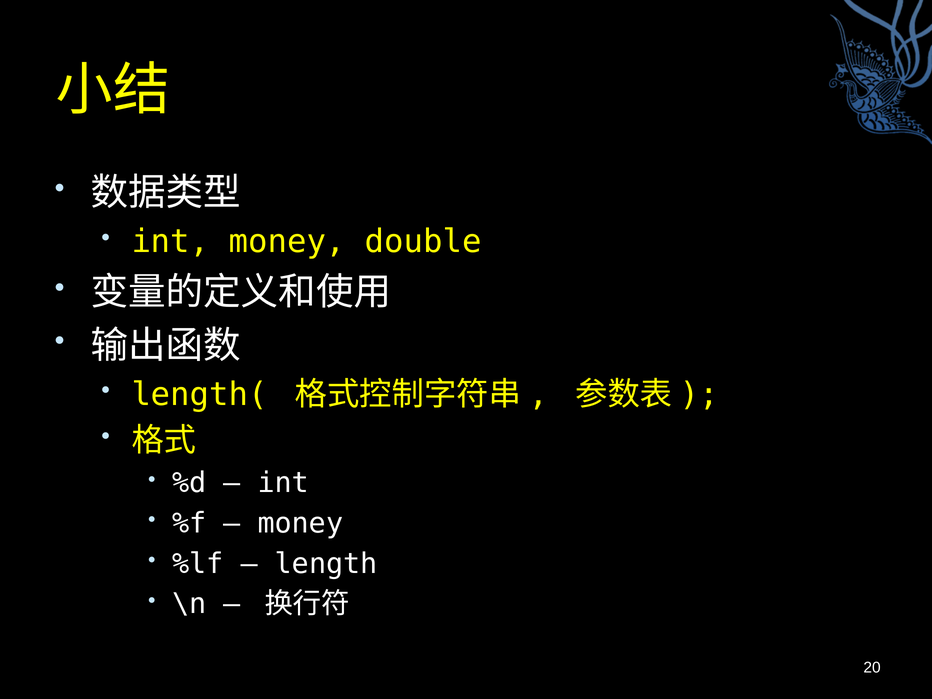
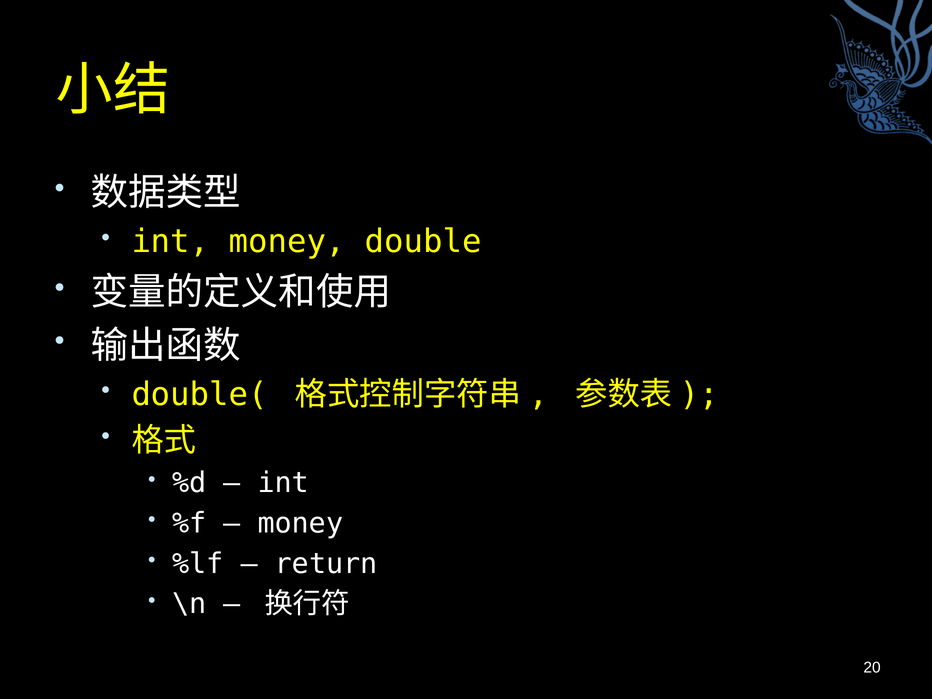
length(: length( -> double(
length: length -> return
